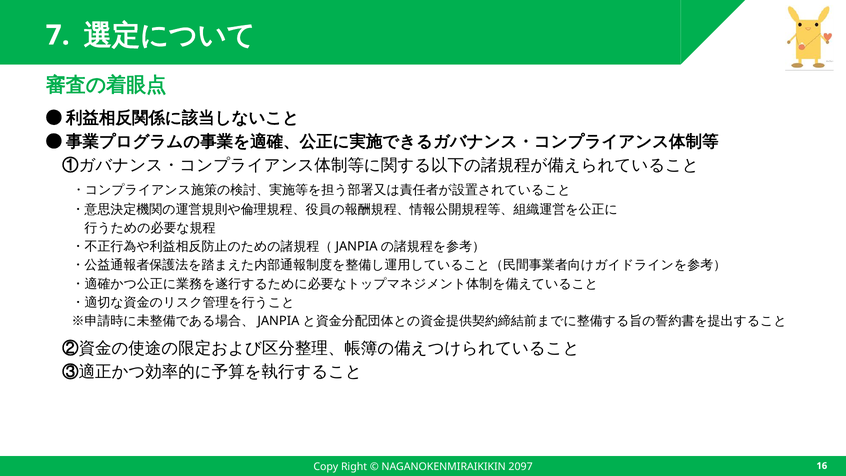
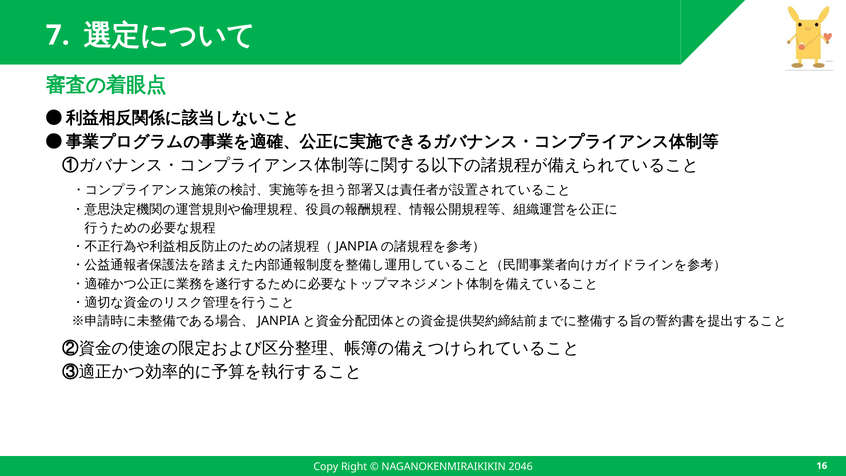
2097: 2097 -> 2046
